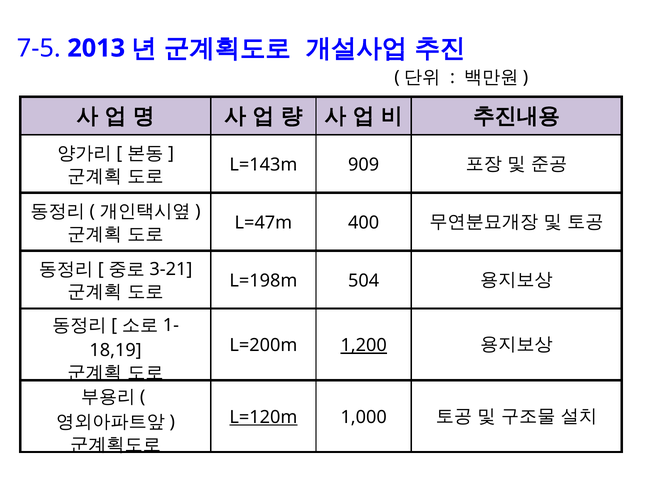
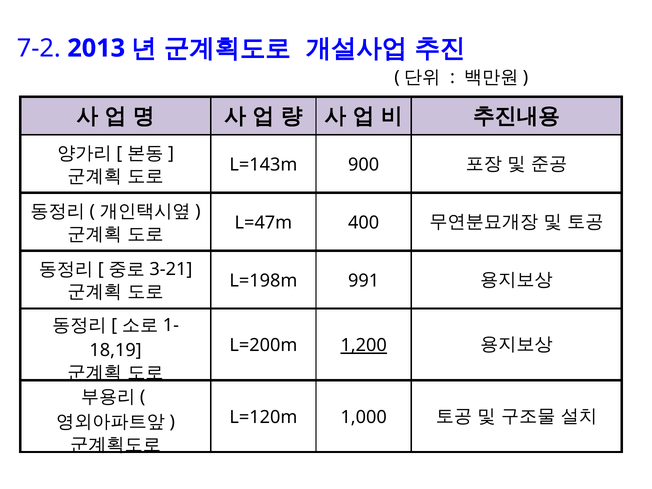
7-5: 7-5 -> 7-2
909: 909 -> 900
504: 504 -> 991
L=120m underline: present -> none
